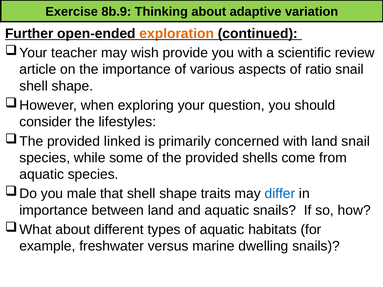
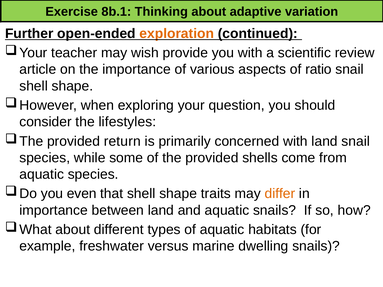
8b.9: 8b.9 -> 8b.1
linked: linked -> return
male: male -> even
differ colour: blue -> orange
